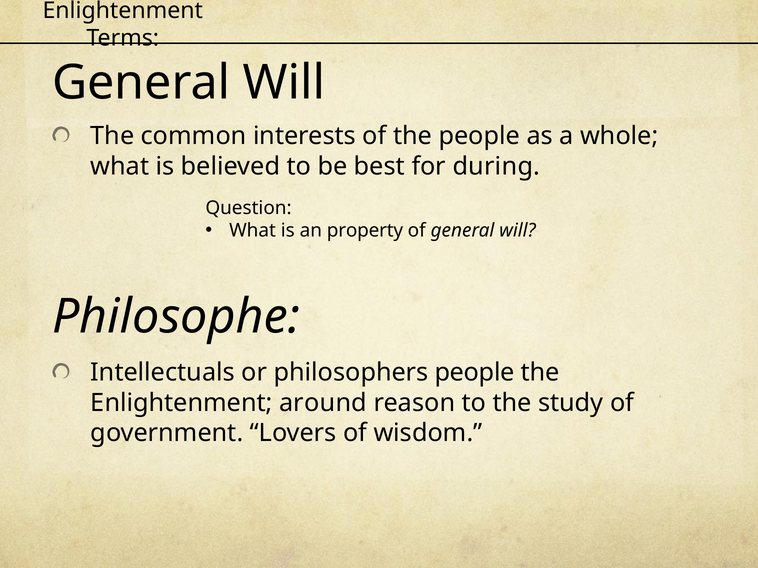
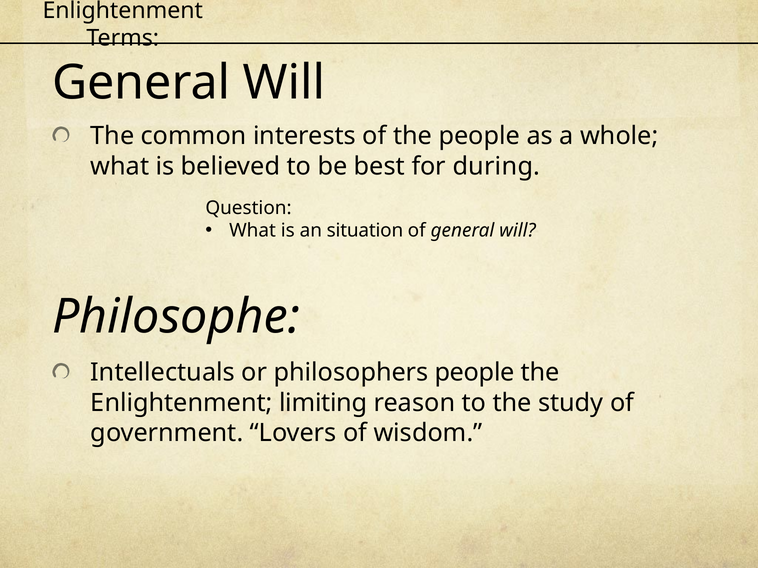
property: property -> situation
around: around -> limiting
